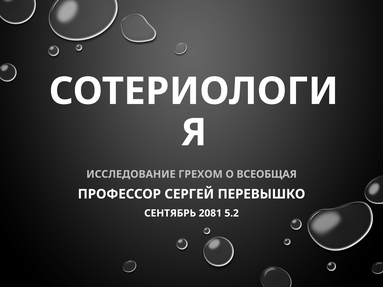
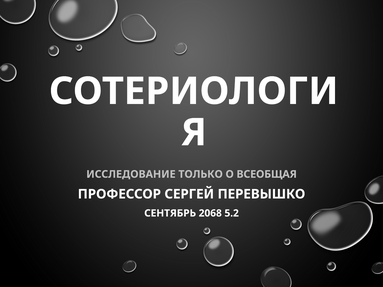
ГРЕХОМ: ГРЕХОМ -> ТОЛЬКО
2081: 2081 -> 2068
